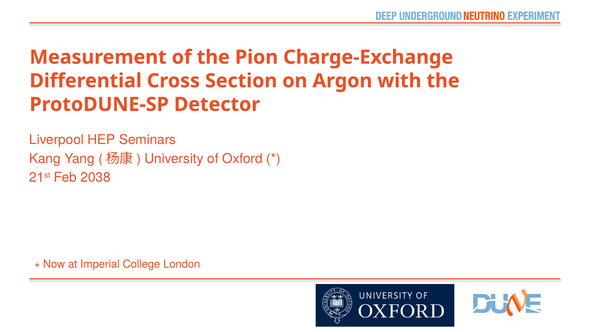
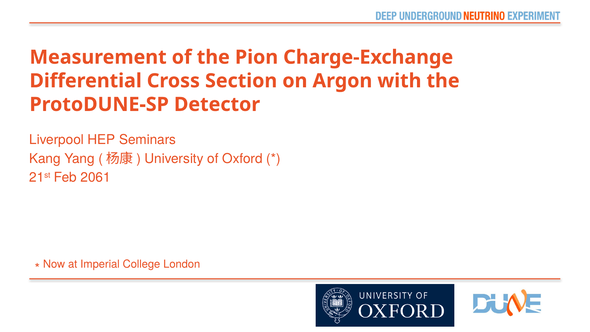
2038: 2038 -> 2061
